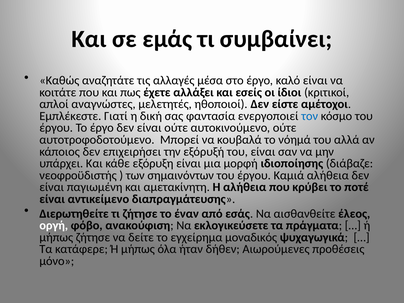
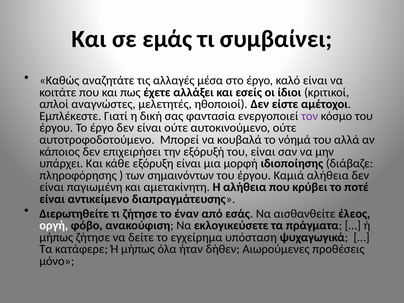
τον colour: blue -> purple
νεοφροϋδιστής: νεοφροϋδιστής -> πληροφόρησης
μοναδικός: μοναδικός -> υπόσταση
